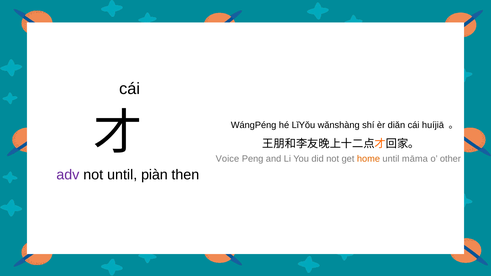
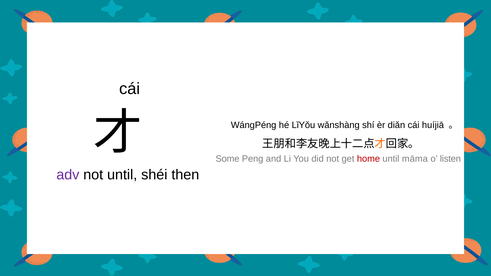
Voice: Voice -> Some
home colour: orange -> red
other: other -> listen
piàn: piàn -> shéi
